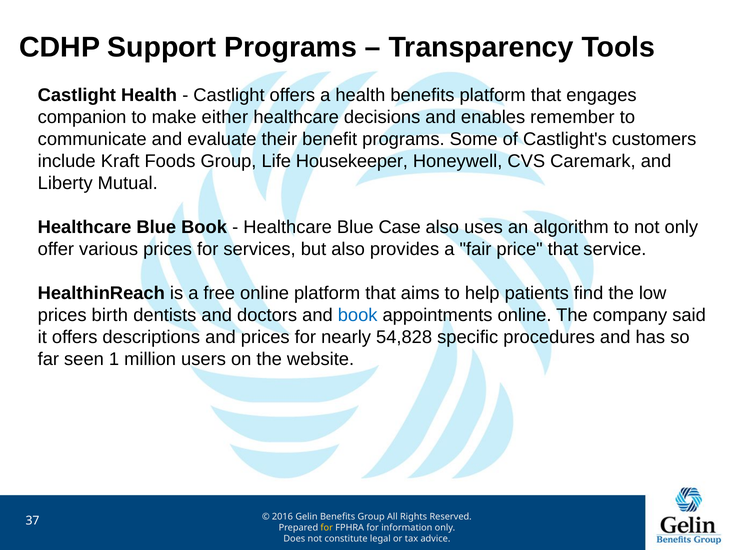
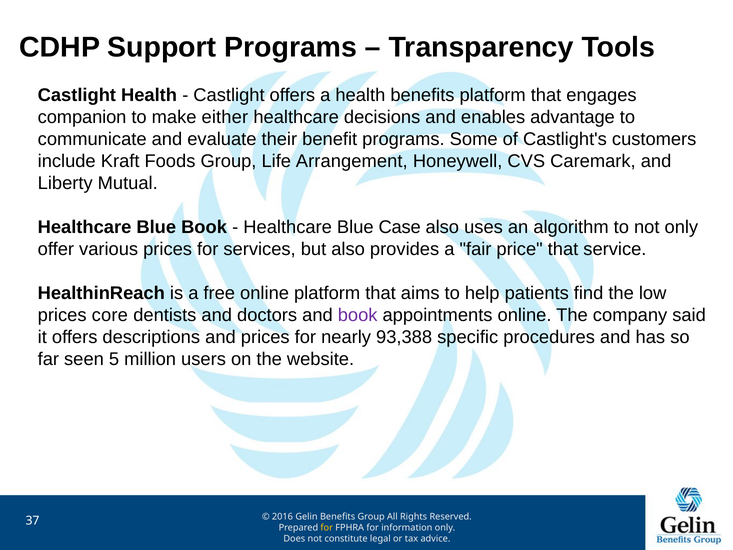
remember: remember -> advantage
Housekeeper: Housekeeper -> Arrangement
birth: birth -> core
book at (358, 315) colour: blue -> purple
54,828: 54,828 -> 93,388
1: 1 -> 5
